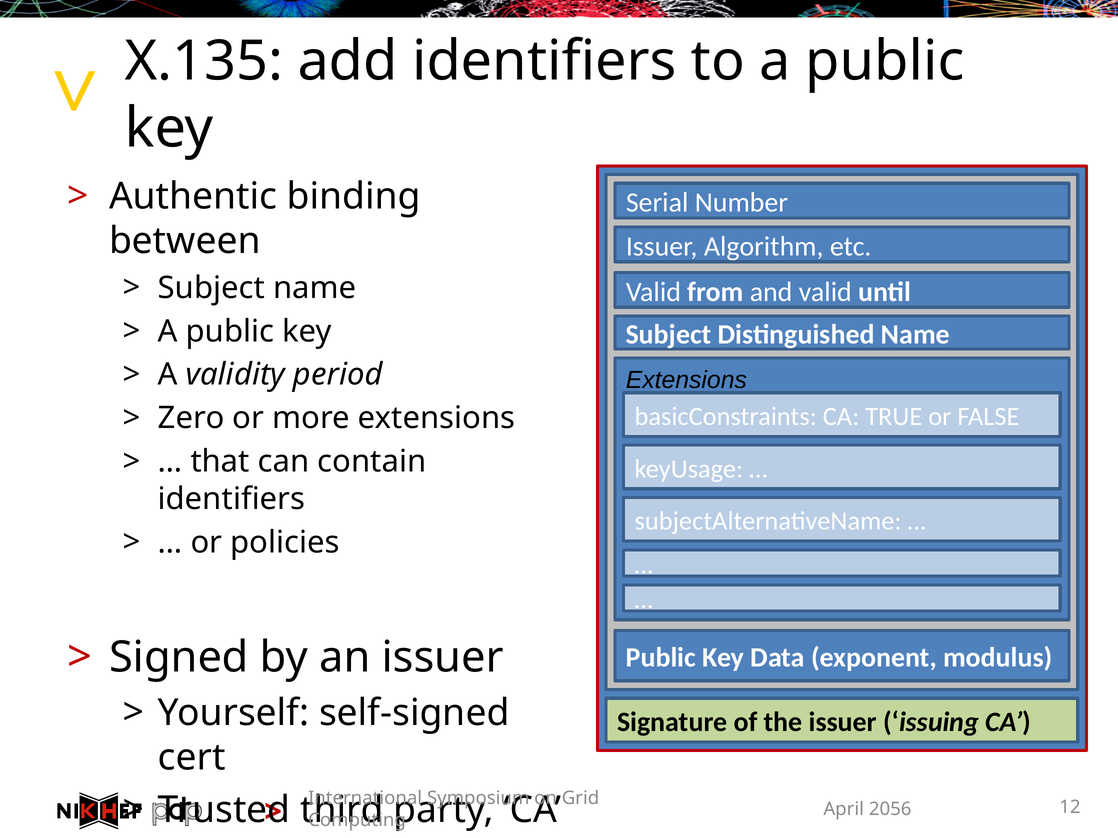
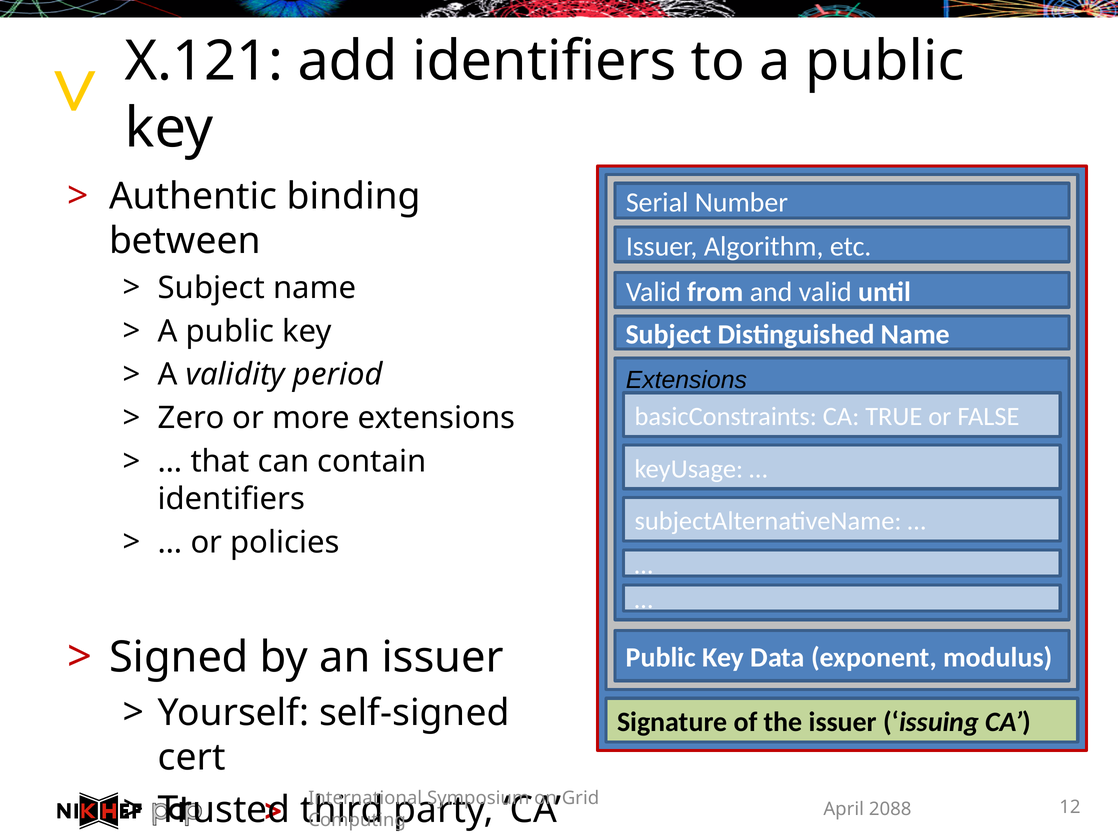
X.135: X.135 -> X.121
2056: 2056 -> 2088
